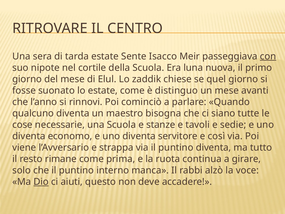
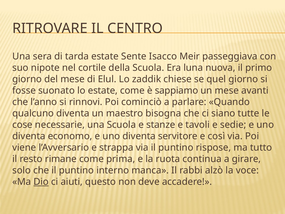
con underline: present -> none
distinguo: distinguo -> sappiamo
puntino diventa: diventa -> rispose
